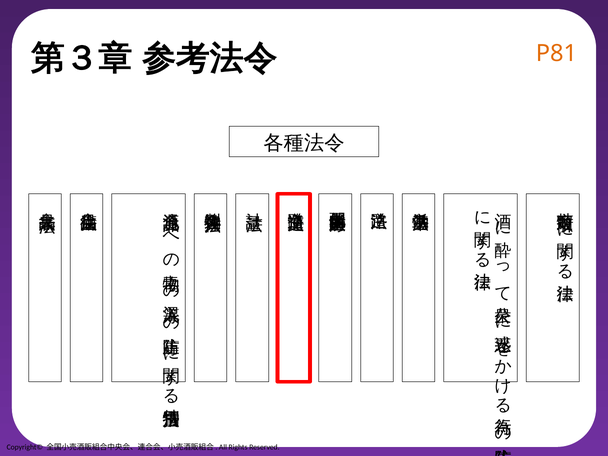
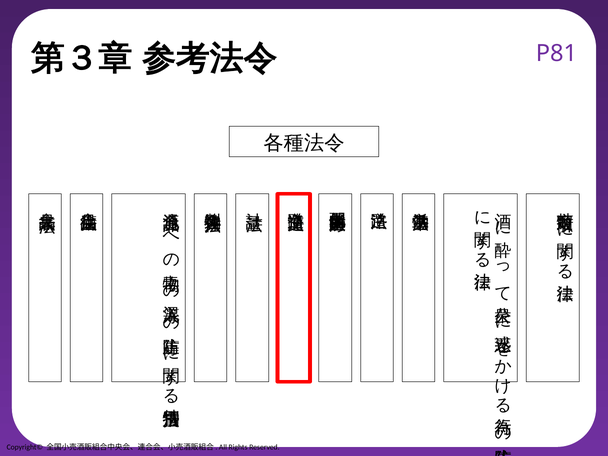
P81 colour: orange -> purple
